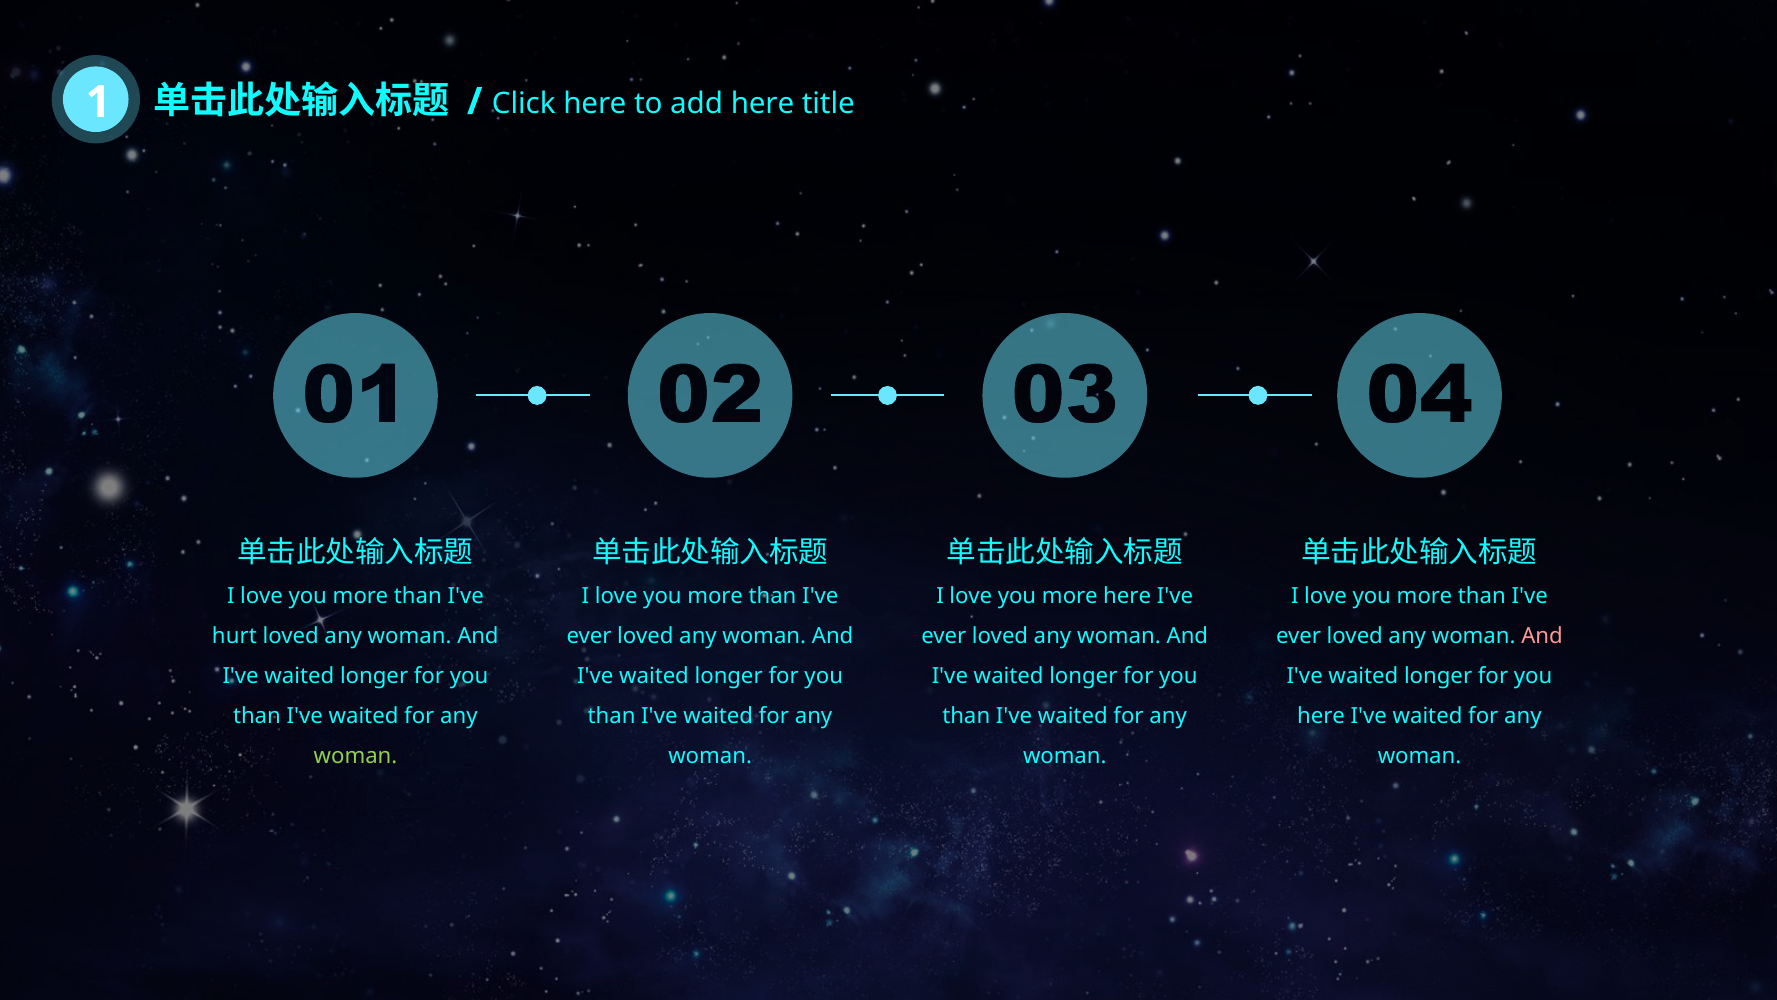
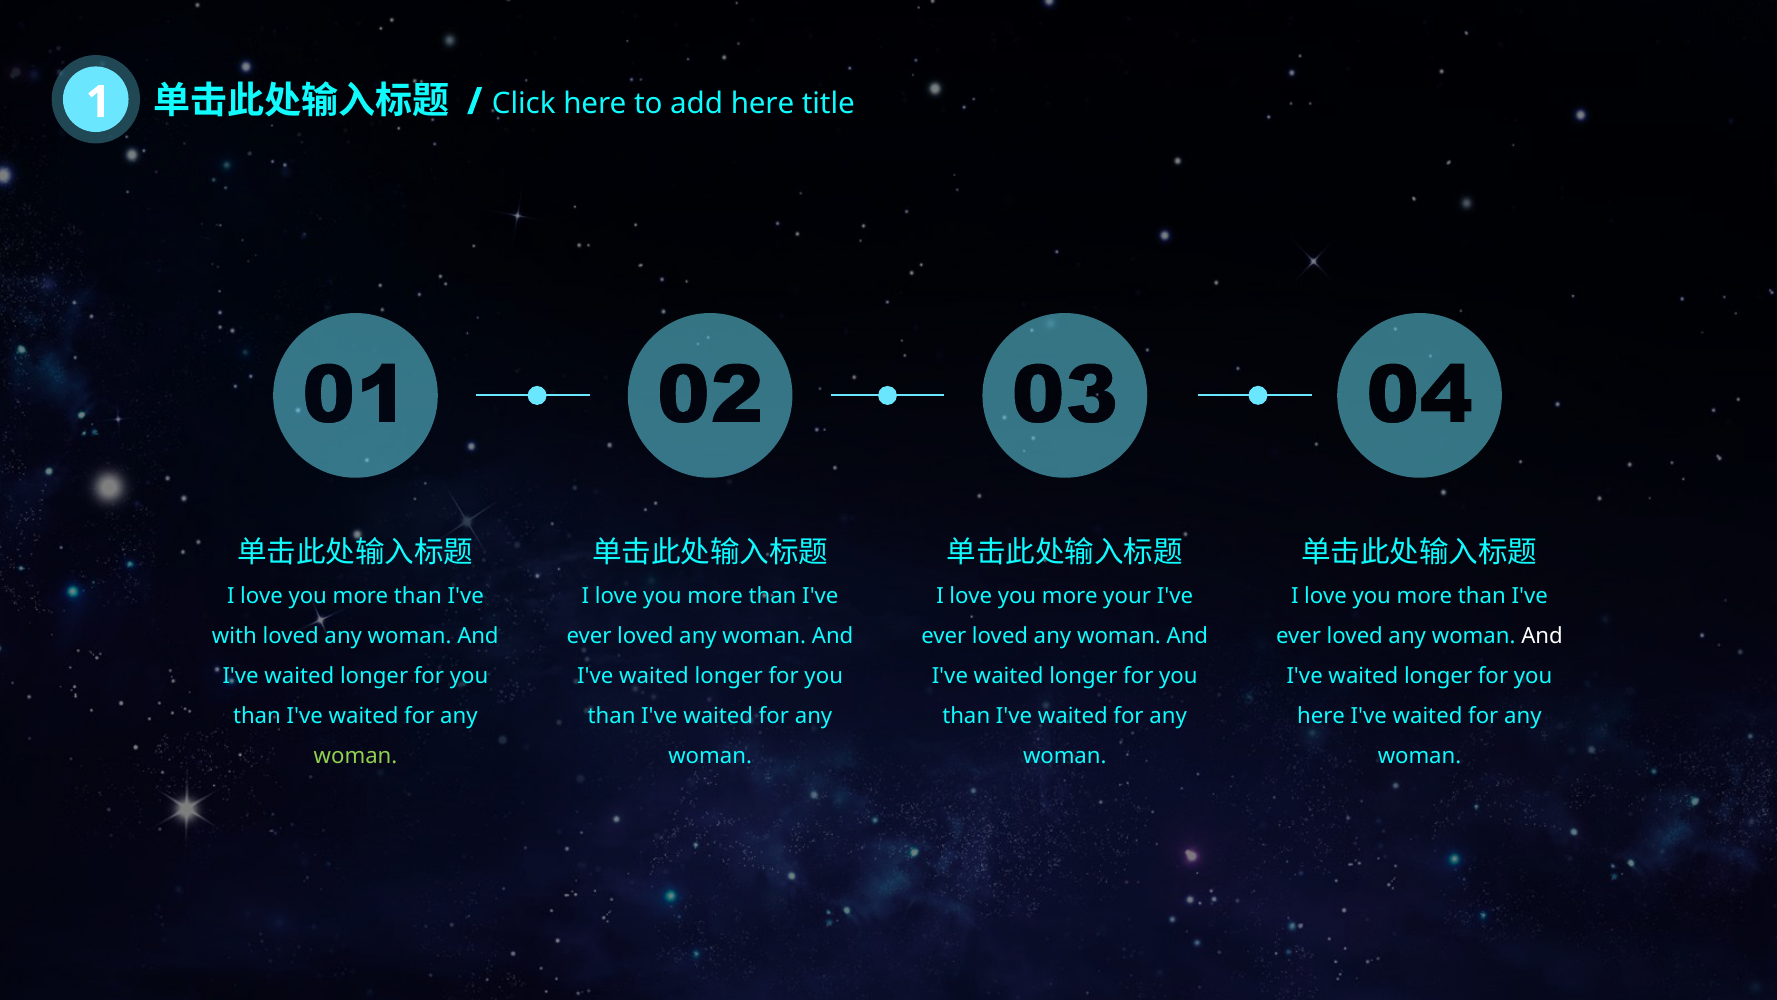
more here: here -> your
hurt: hurt -> with
And at (1542, 636) colour: pink -> white
